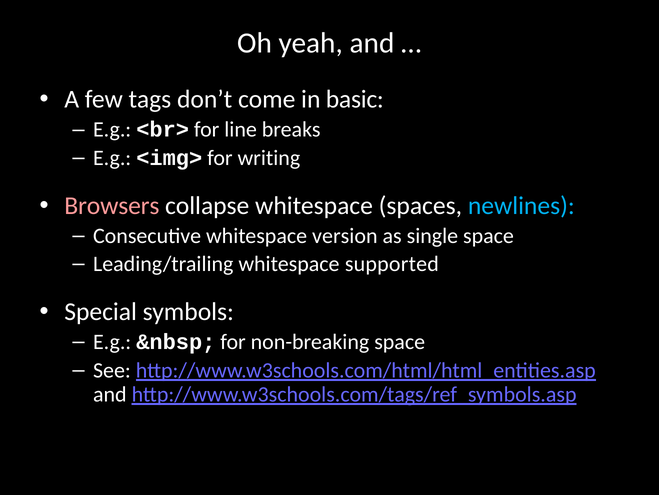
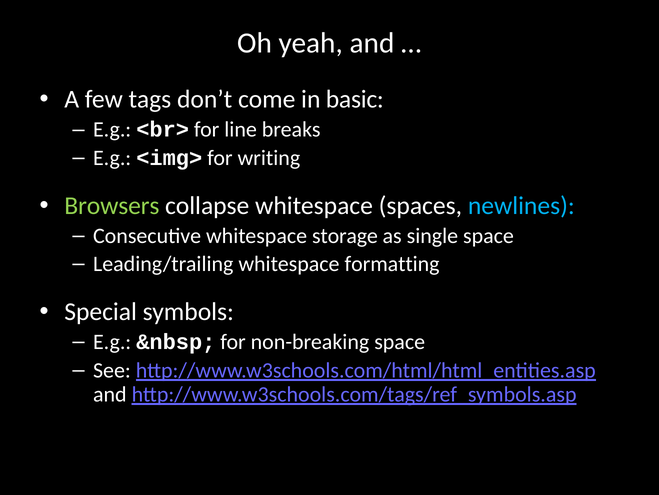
Browsers colour: pink -> light green
version: version -> storage
supported: supported -> formatting
